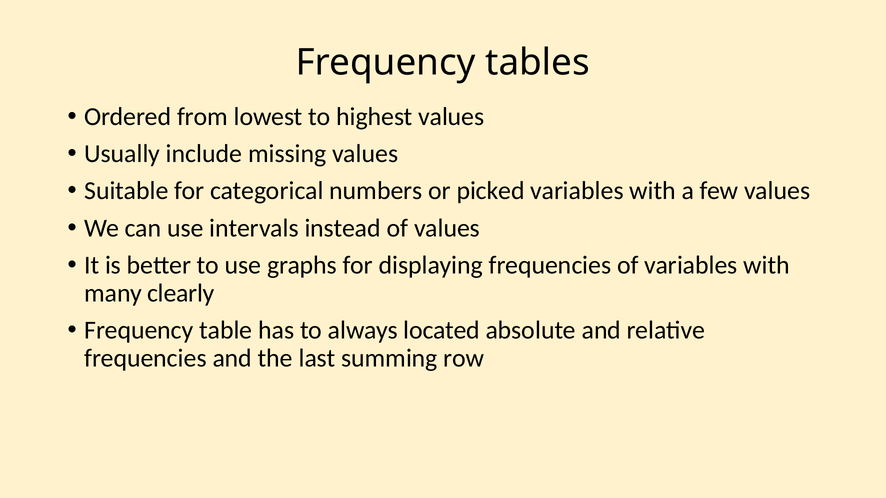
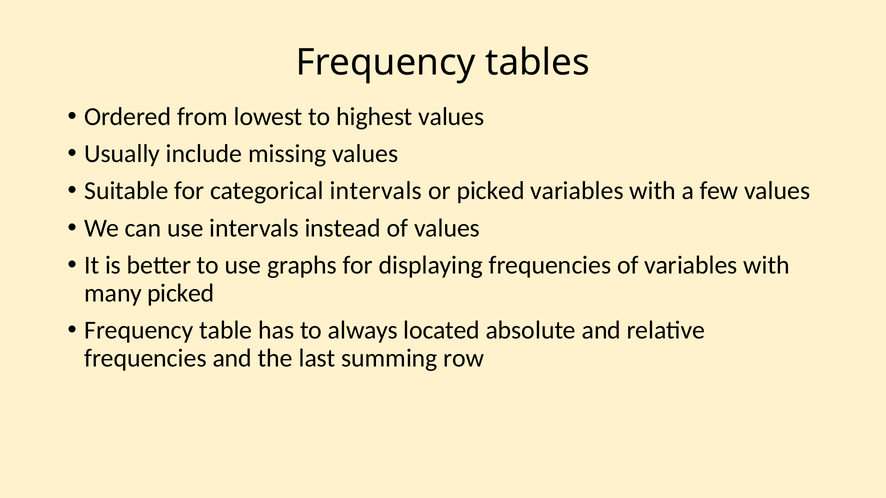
categorical numbers: numbers -> intervals
many clearly: clearly -> picked
